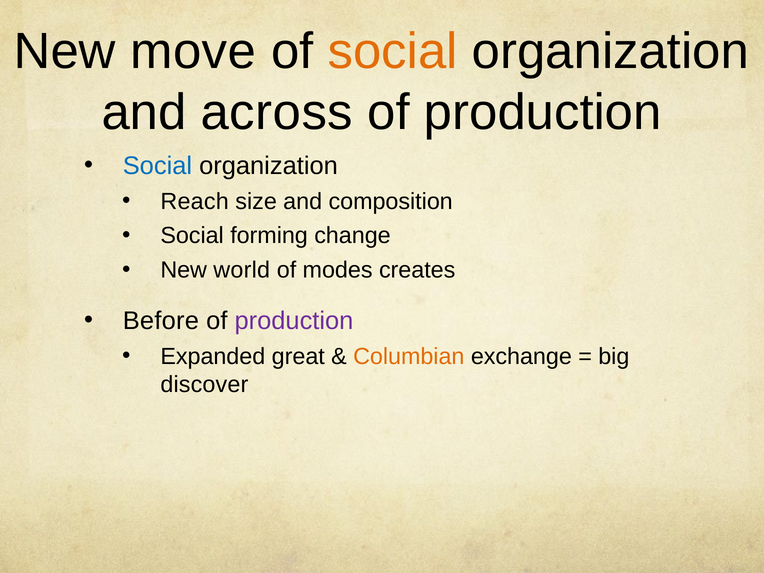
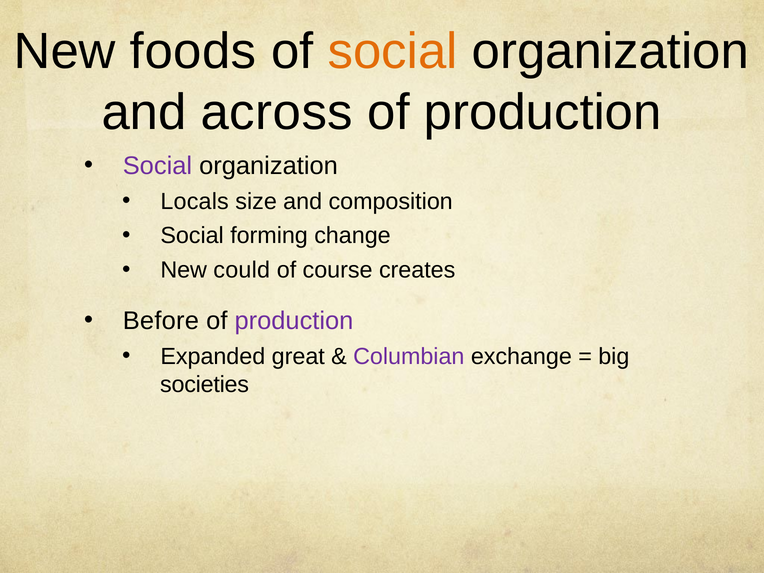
move: move -> foods
Social at (157, 166) colour: blue -> purple
Reach: Reach -> Locals
world: world -> could
modes: modes -> course
Columbian colour: orange -> purple
discover: discover -> societies
